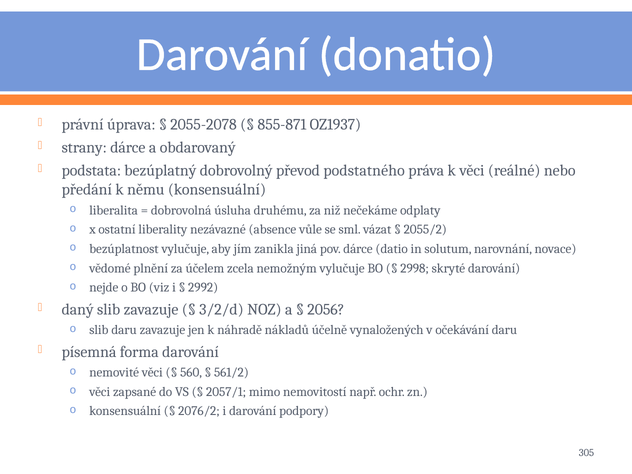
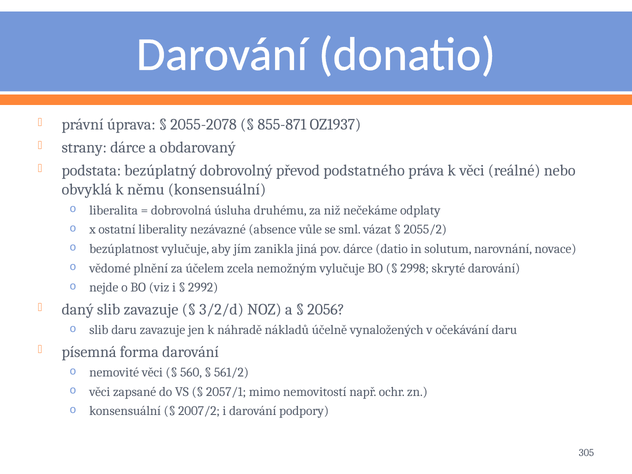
předání: předání -> obvyklá
2076/2: 2076/2 -> 2007/2
